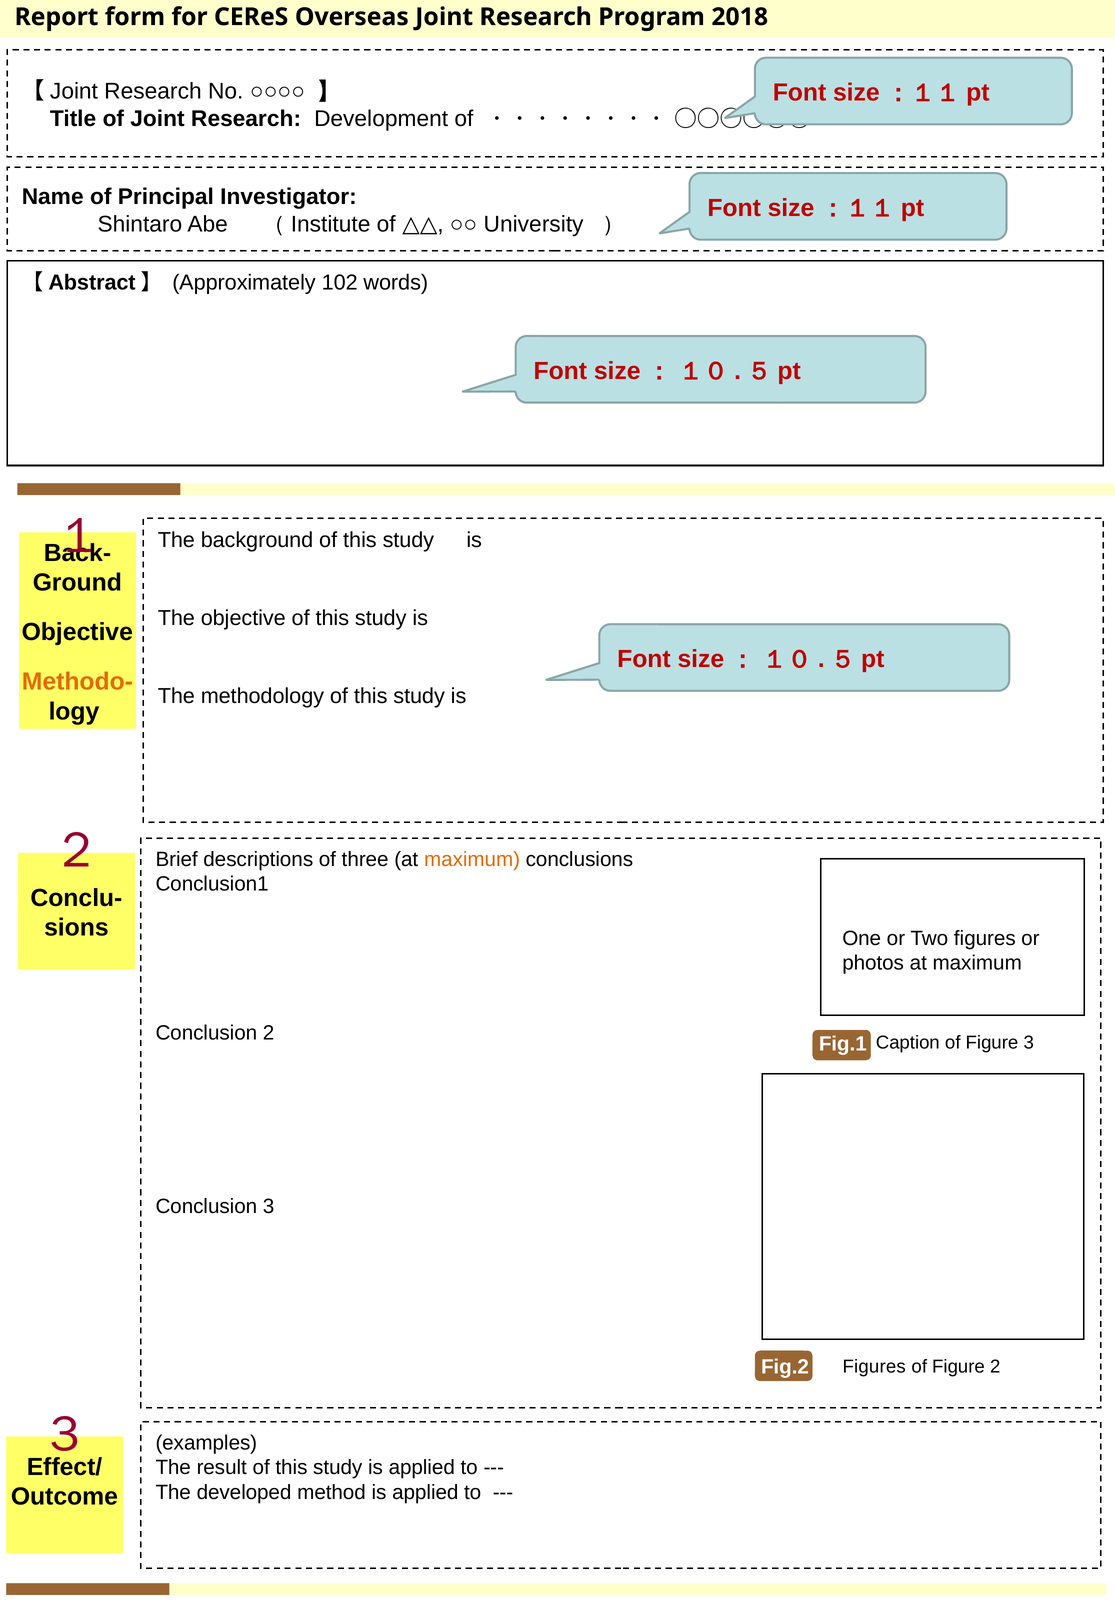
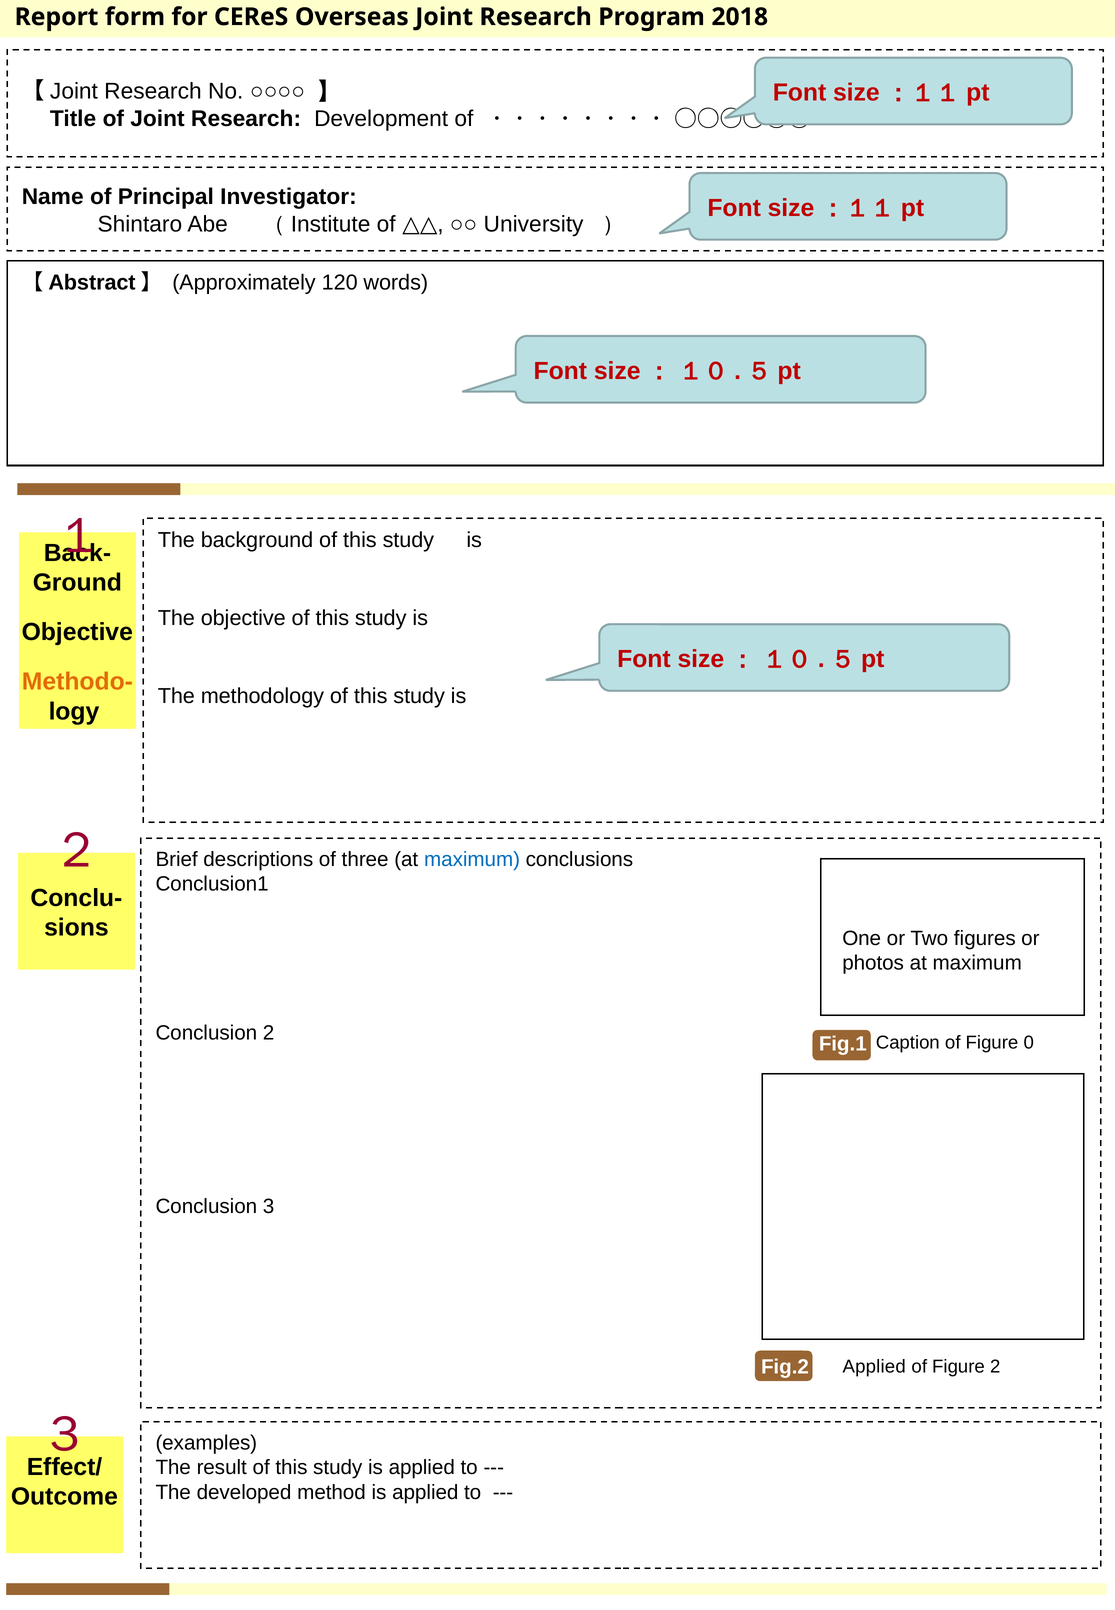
102: 102 -> 120
maximum at (472, 860) colour: orange -> blue
Figure 3: 3 -> 0
Fig.2 Figures: Figures -> Applied
